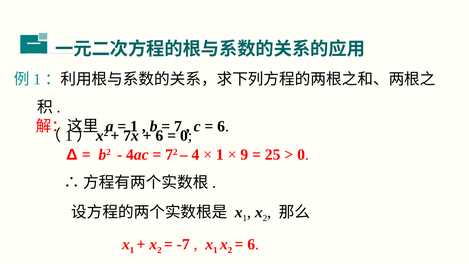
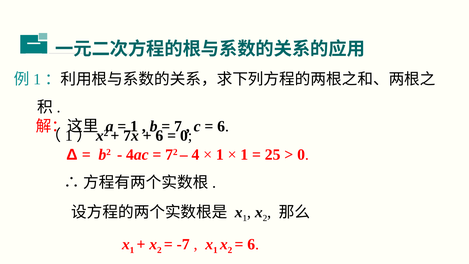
9 at (244, 154): 9 -> 1
